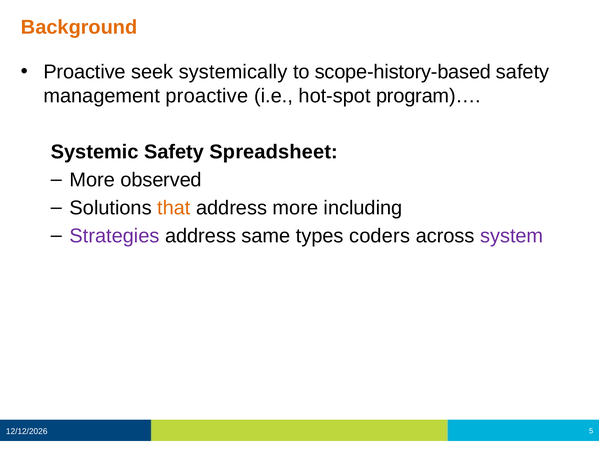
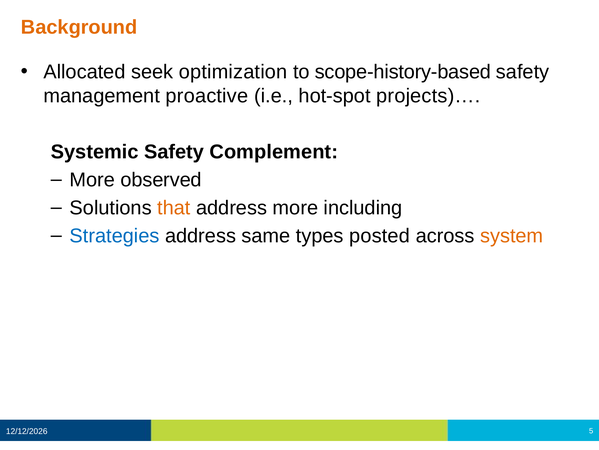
Proactive at (85, 72): Proactive -> Allocated
systemically: systemically -> optimization
program)…: program)… -> projects)…
Spreadsheet: Spreadsheet -> Complement
Strategies colour: purple -> blue
coders: coders -> posted
system colour: purple -> orange
